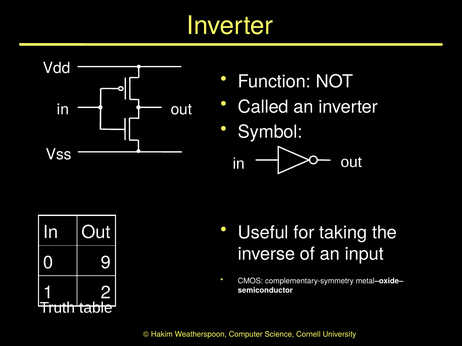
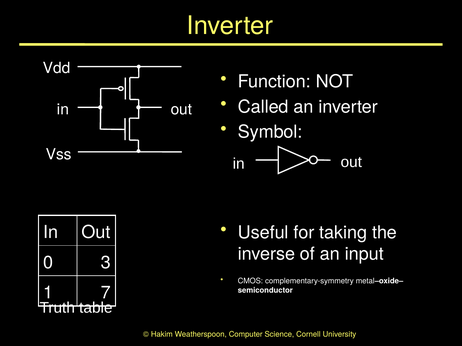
9: 9 -> 3
2: 2 -> 7
